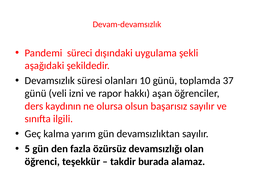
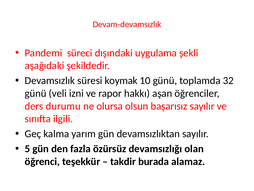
olanları: olanları -> koymak
37: 37 -> 32
kaydının: kaydının -> durumu
